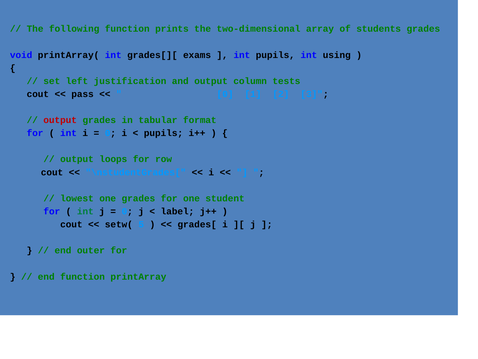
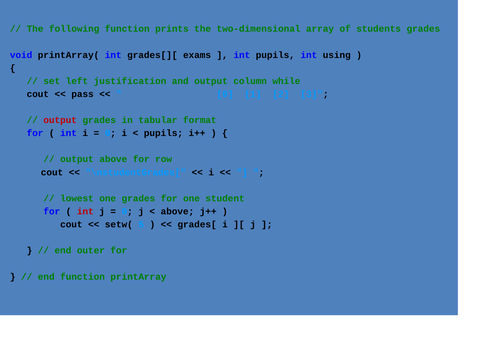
tests: tests -> while
output loops: loops -> above
int at (85, 211) colour: green -> red
label at (177, 211): label -> above
